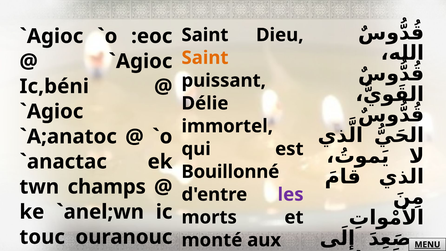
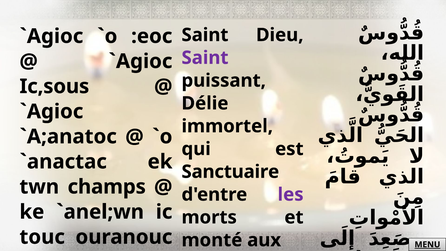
Saint at (205, 58) colour: orange -> purple
Ic,béni: Ic,béni -> Ic,sous
Bouillonné: Bouillonné -> Sanctuaire
